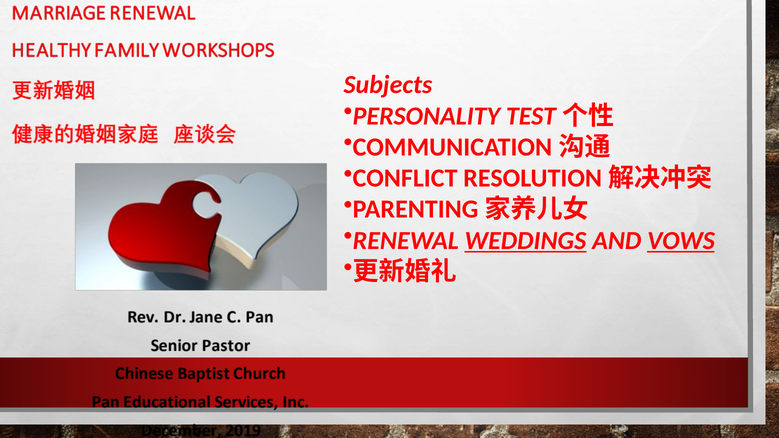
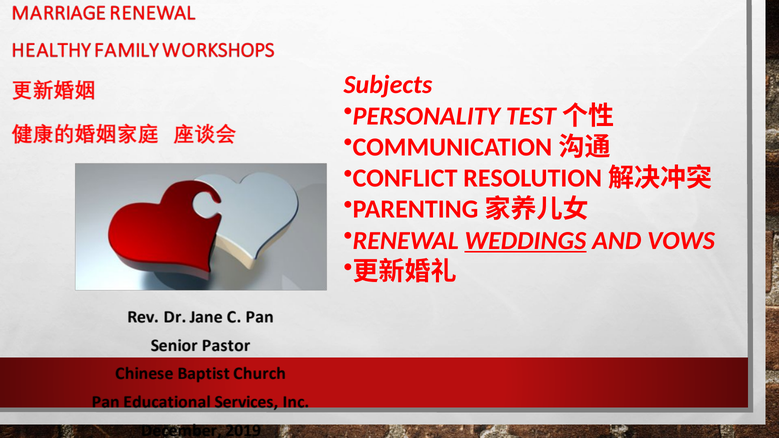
VOWS underline: present -> none
